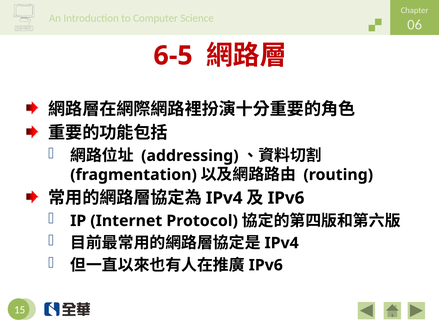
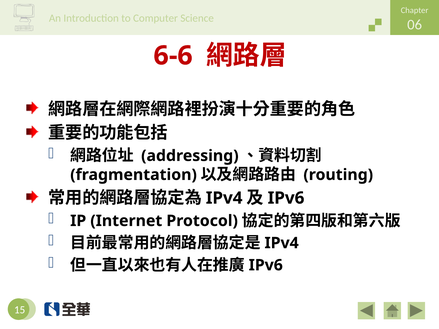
6-5: 6-5 -> 6-6
